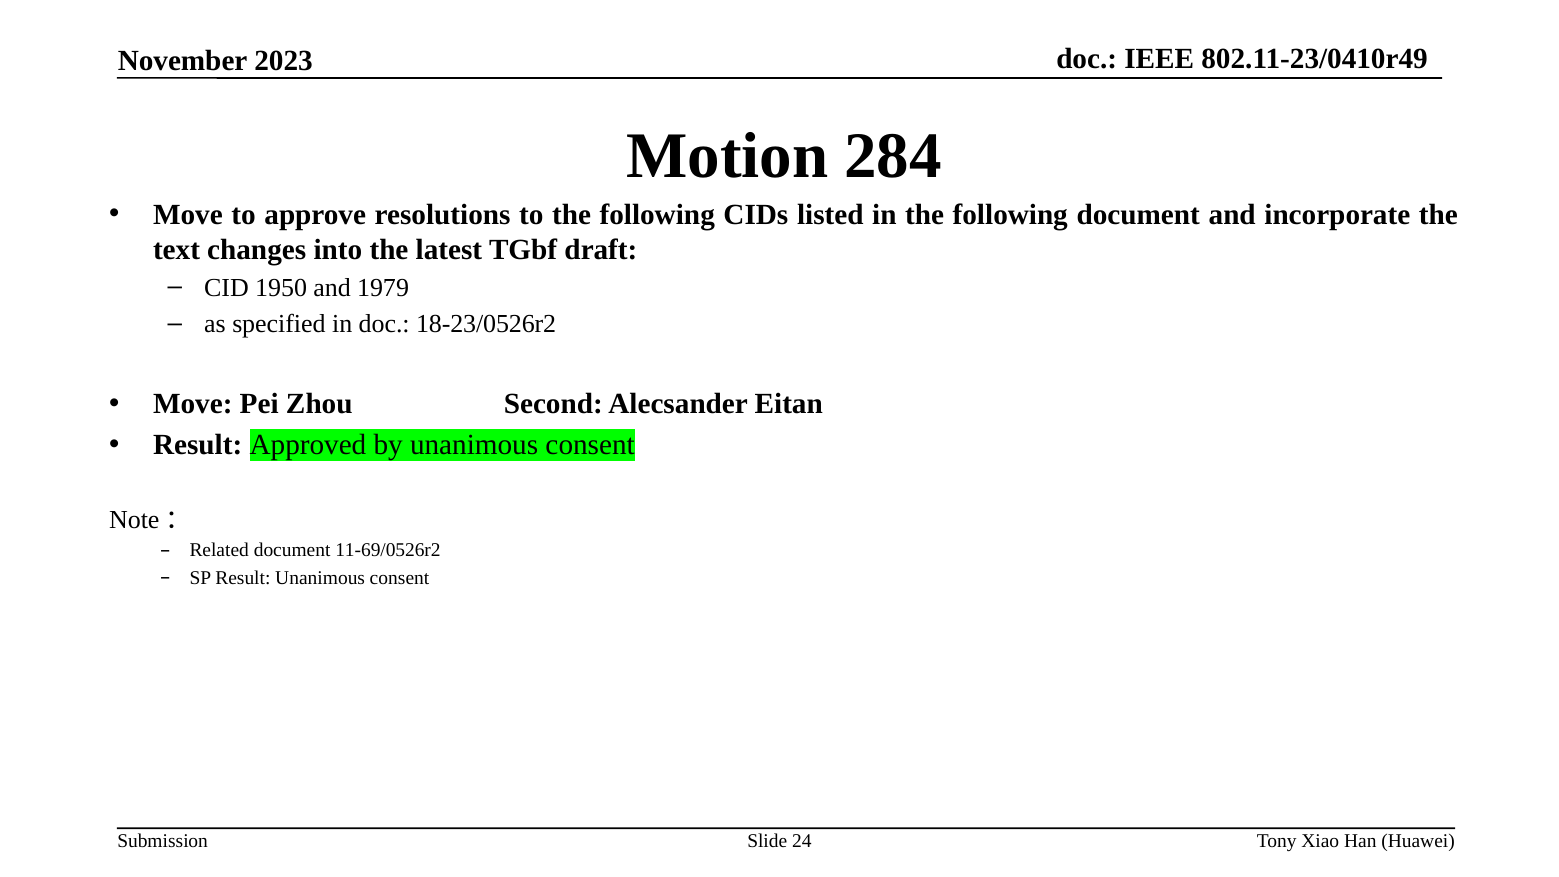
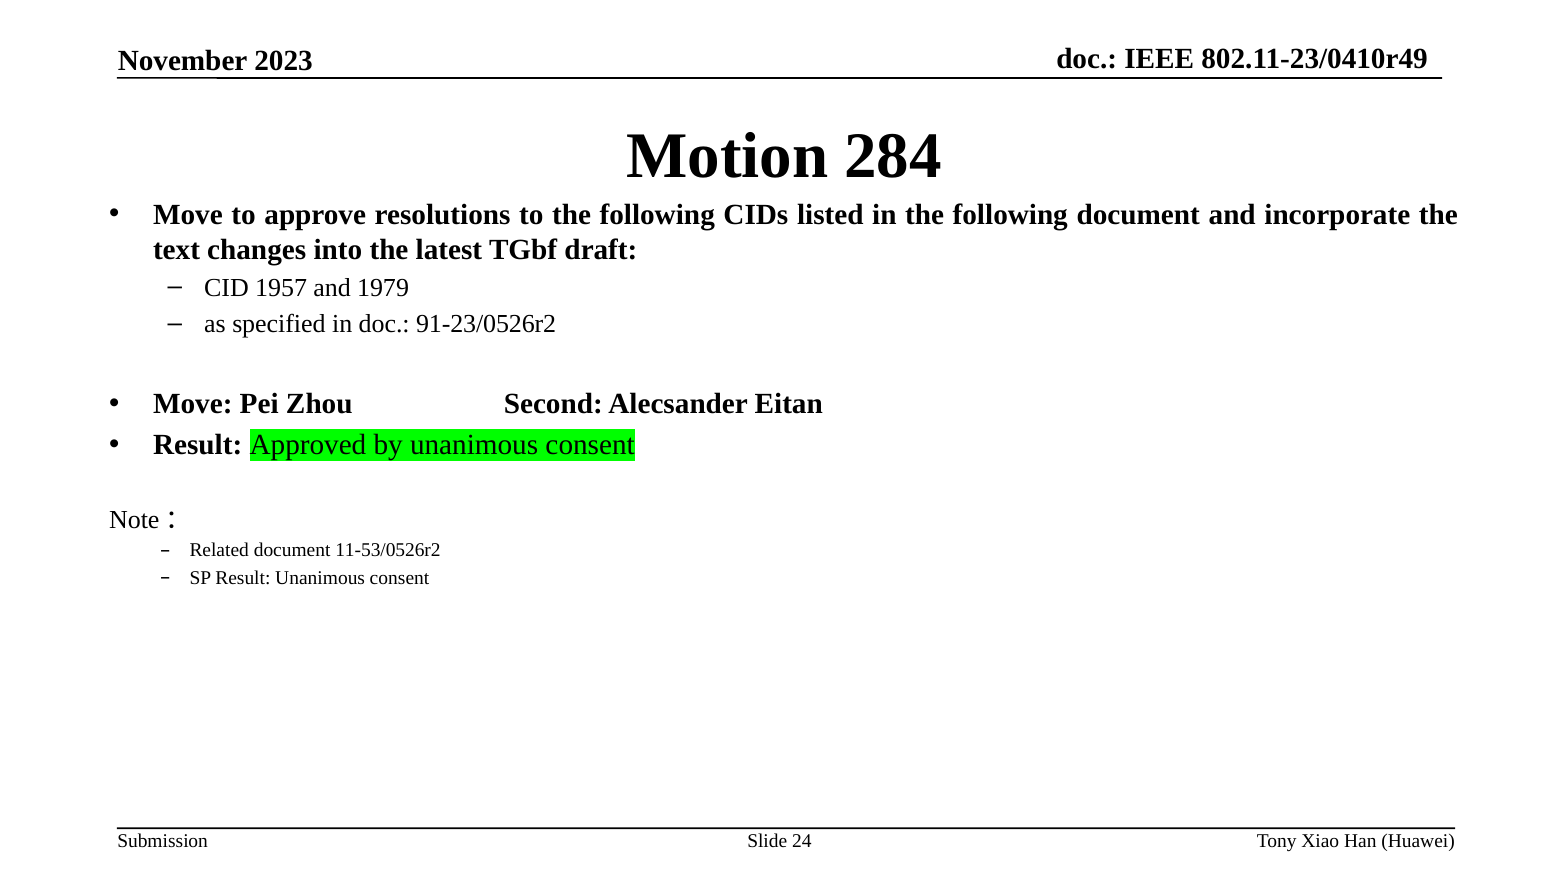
1950: 1950 -> 1957
18-23/0526r2: 18-23/0526r2 -> 91-23/0526r2
11-69/0526r2: 11-69/0526r2 -> 11-53/0526r2
